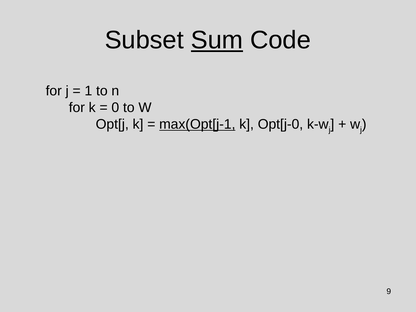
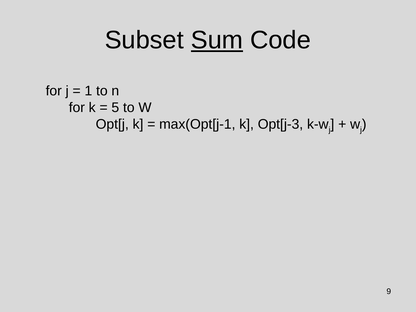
0: 0 -> 5
max(Opt[j-1 underline: present -> none
Opt[j-0: Opt[j-0 -> Opt[j-3
